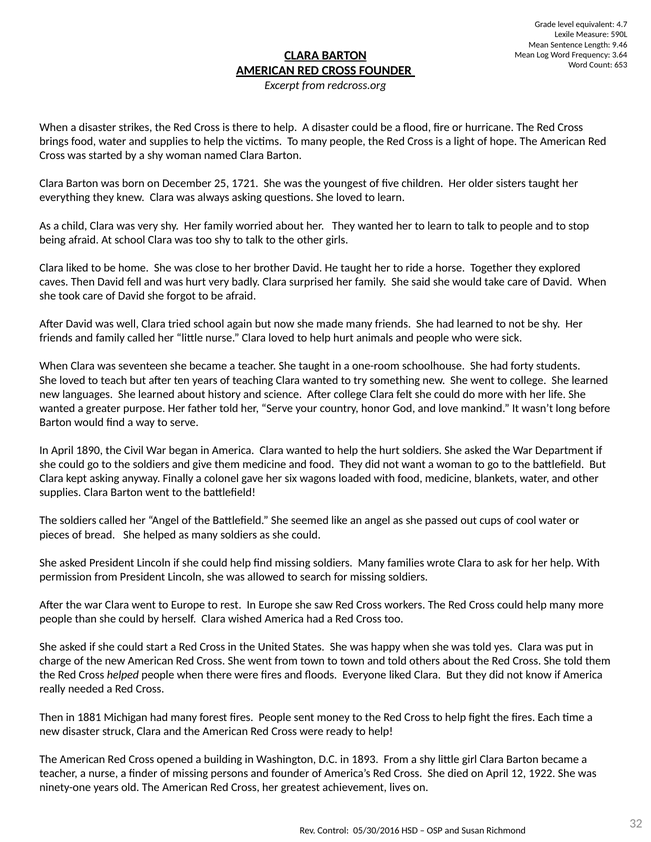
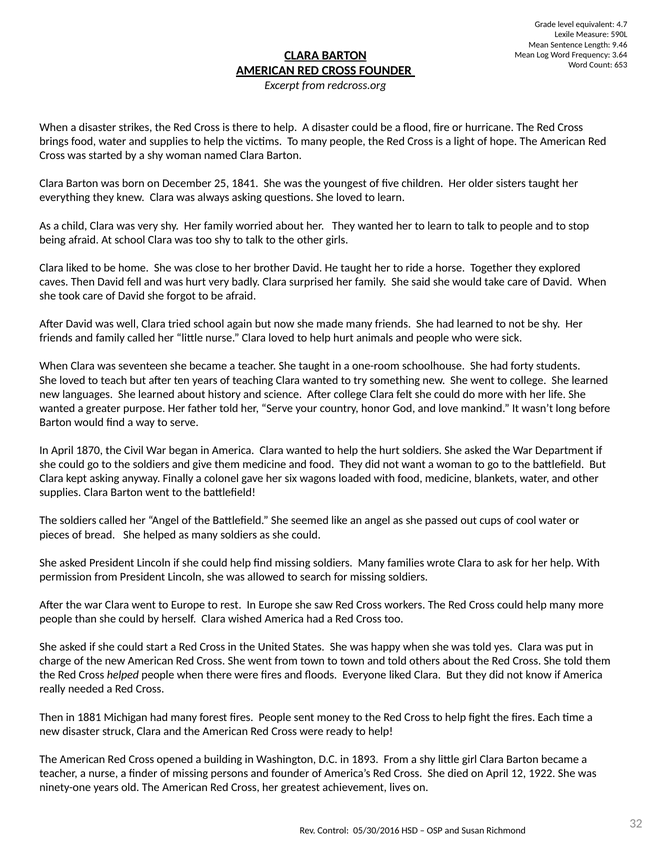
1721: 1721 -> 1841
1890: 1890 -> 1870
